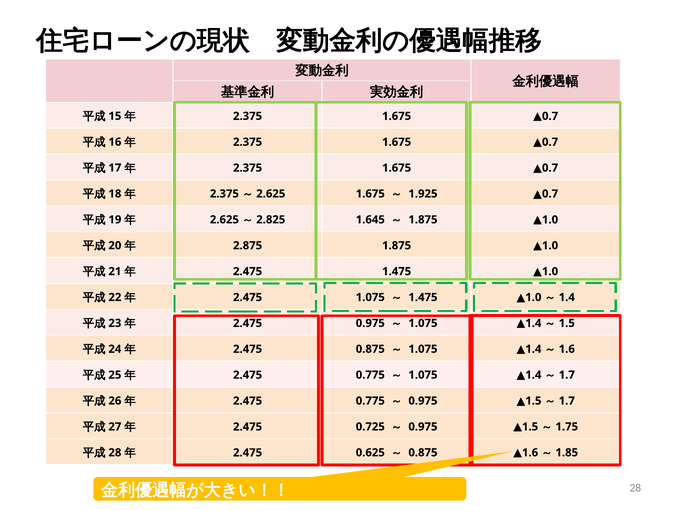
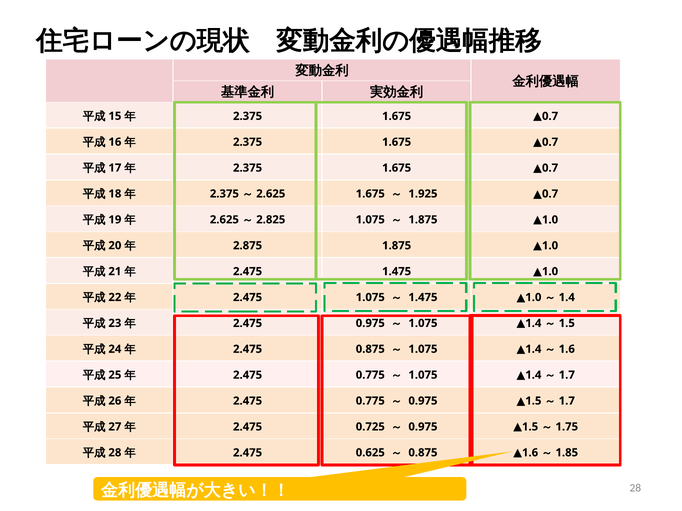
1.645 at (370, 220): 1.645 -> 1.075
